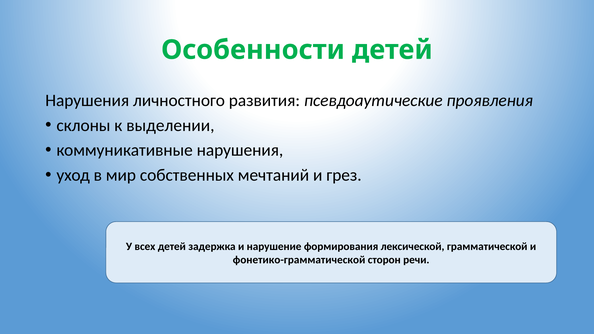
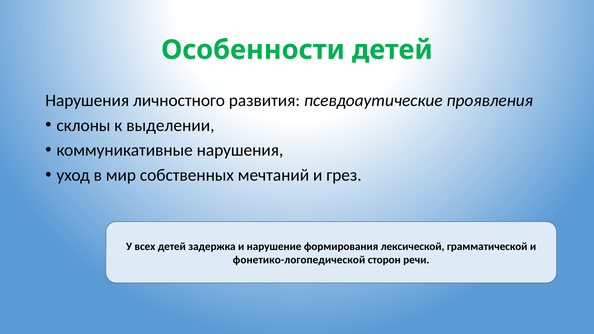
фонетико-грамматической: фонетико-грамматической -> фонетико-логопедической
